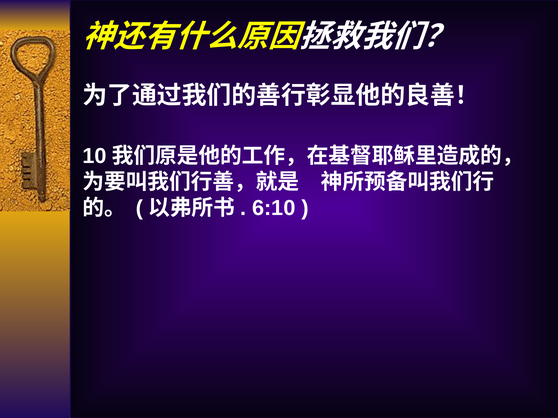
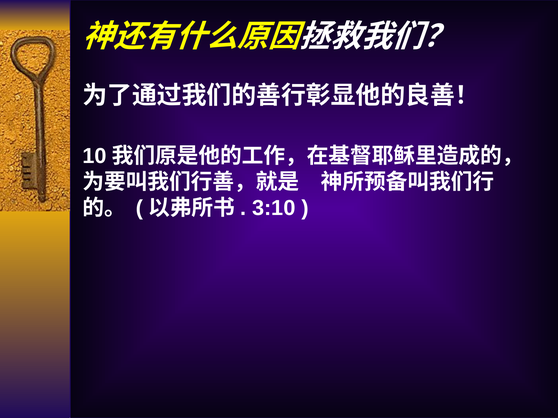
6:10: 6:10 -> 3:10
